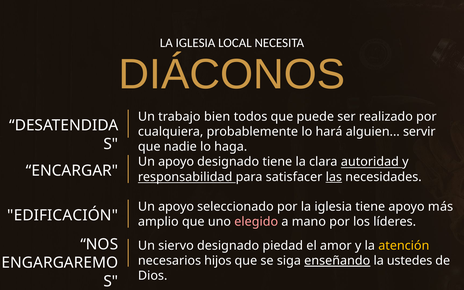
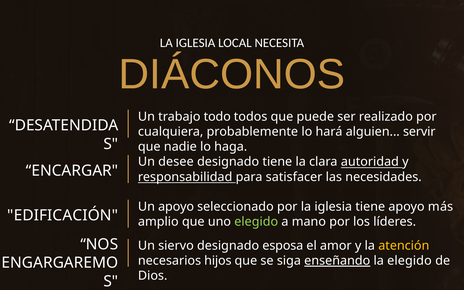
bien: bien -> todo
apoyo at (176, 162): apoyo -> desee
las underline: present -> none
elegido at (256, 222) colour: pink -> light green
piedad: piedad -> esposa
la ustedes: ustedes -> elegido
